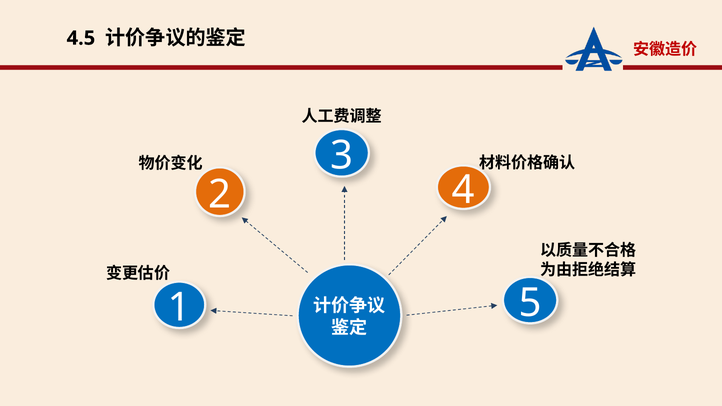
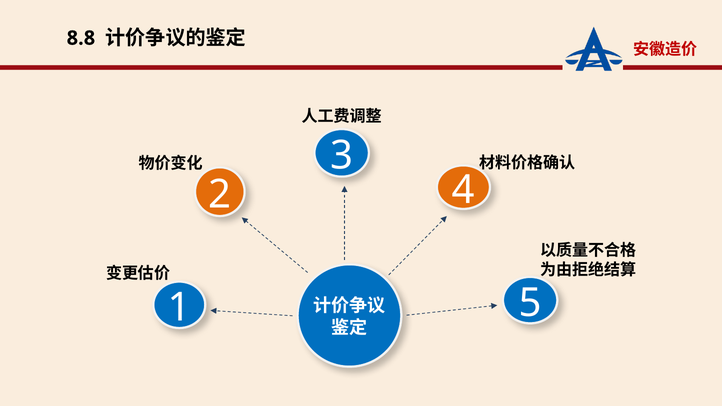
4.5: 4.5 -> 8.8
